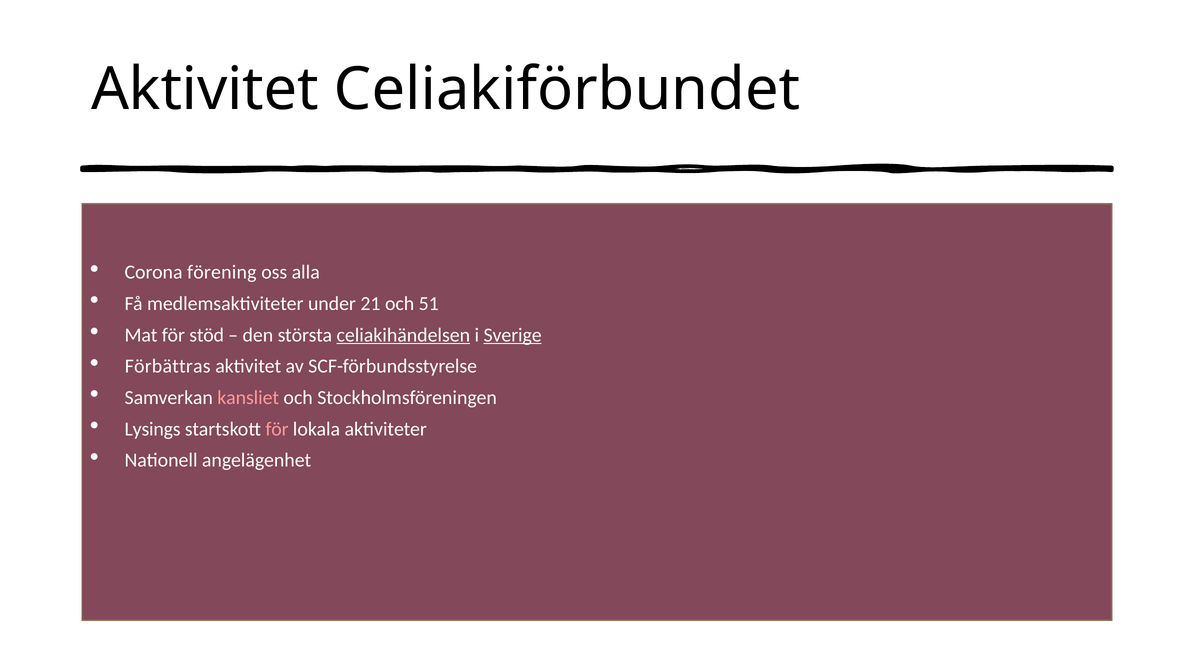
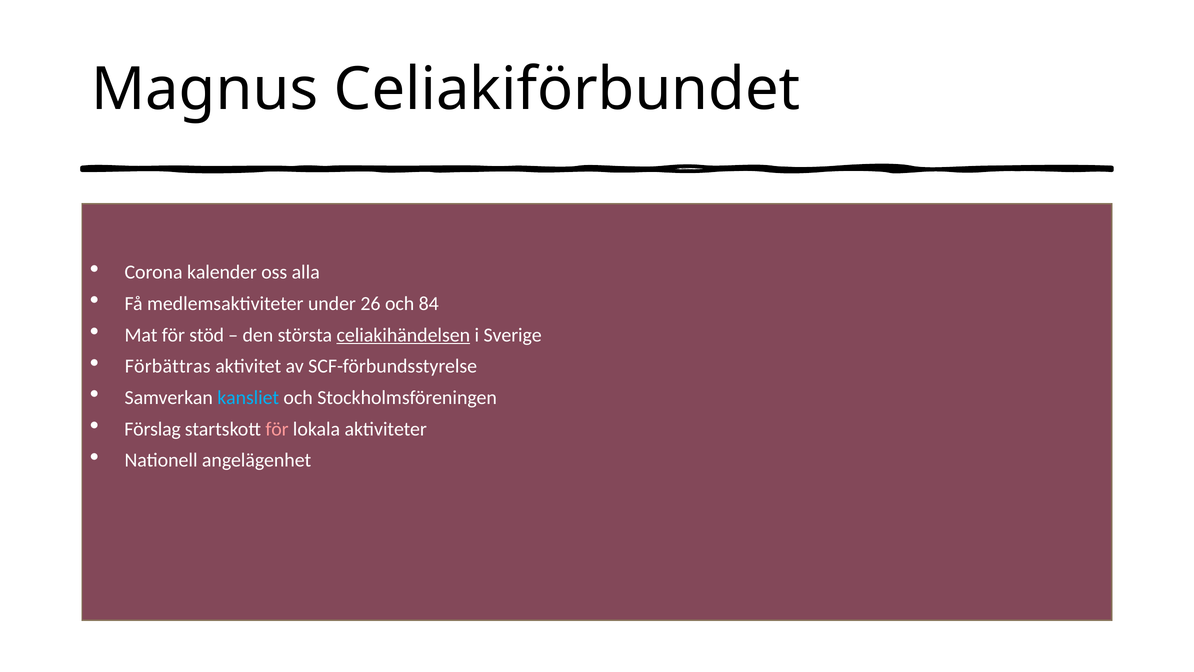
Aktivitet at (205, 89): Aktivitet -> Magnus
förening: förening -> kalender
21: 21 -> 26
51: 51 -> 84
Sverige underline: present -> none
kansliet colour: pink -> light blue
Lysings: Lysings -> Förslag
